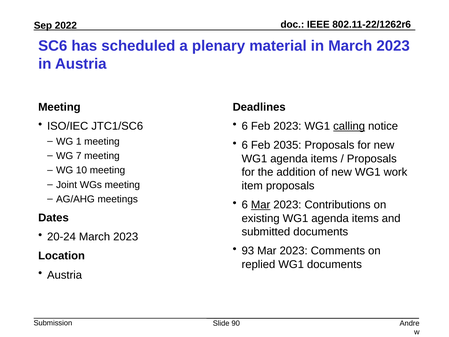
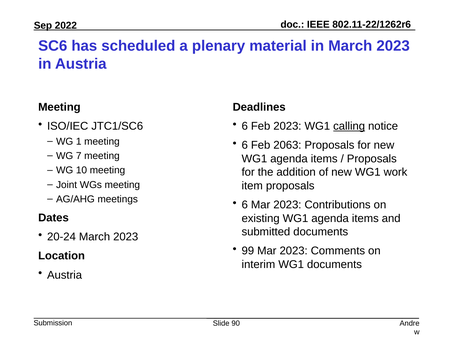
2035: 2035 -> 2063
Mar at (261, 205) underline: present -> none
93: 93 -> 99
replied: replied -> interim
